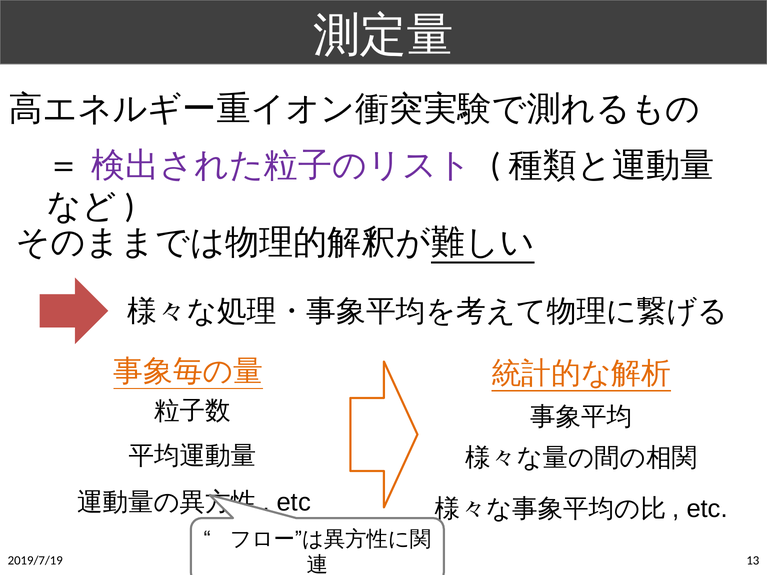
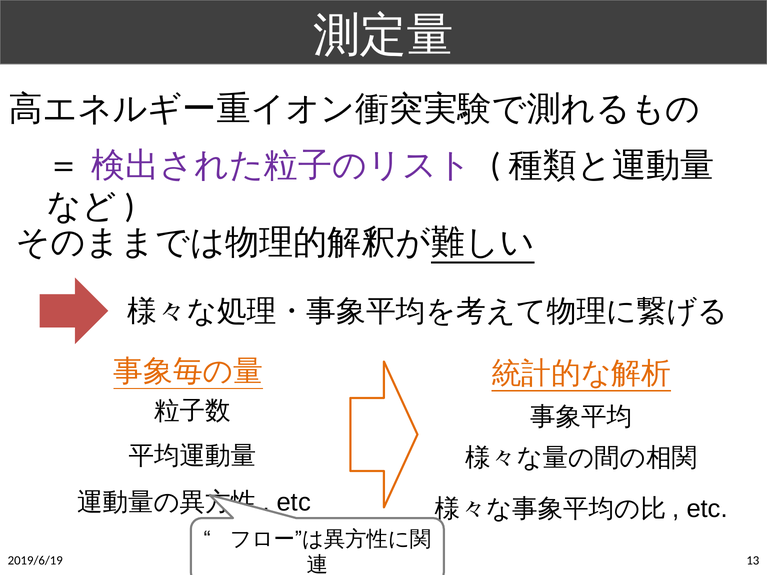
2019/7/19: 2019/7/19 -> 2019/6/19
